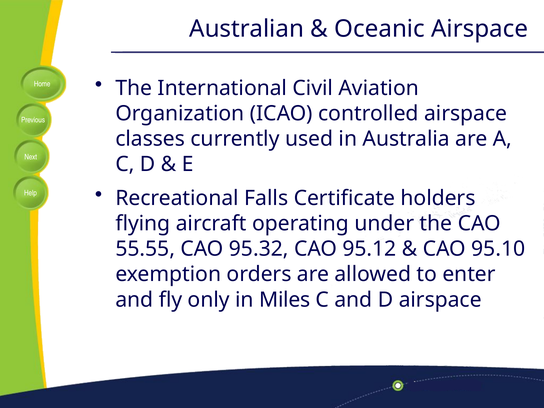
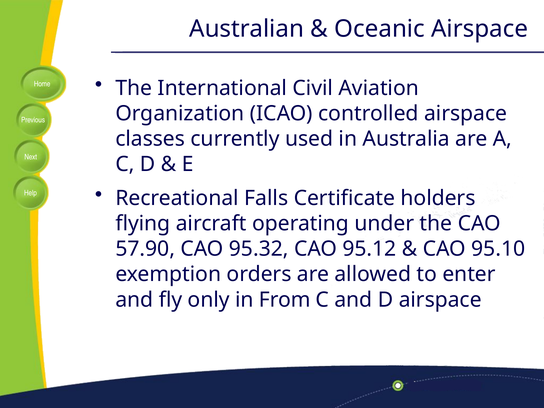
55.55: 55.55 -> 57.90
Miles: Miles -> From
